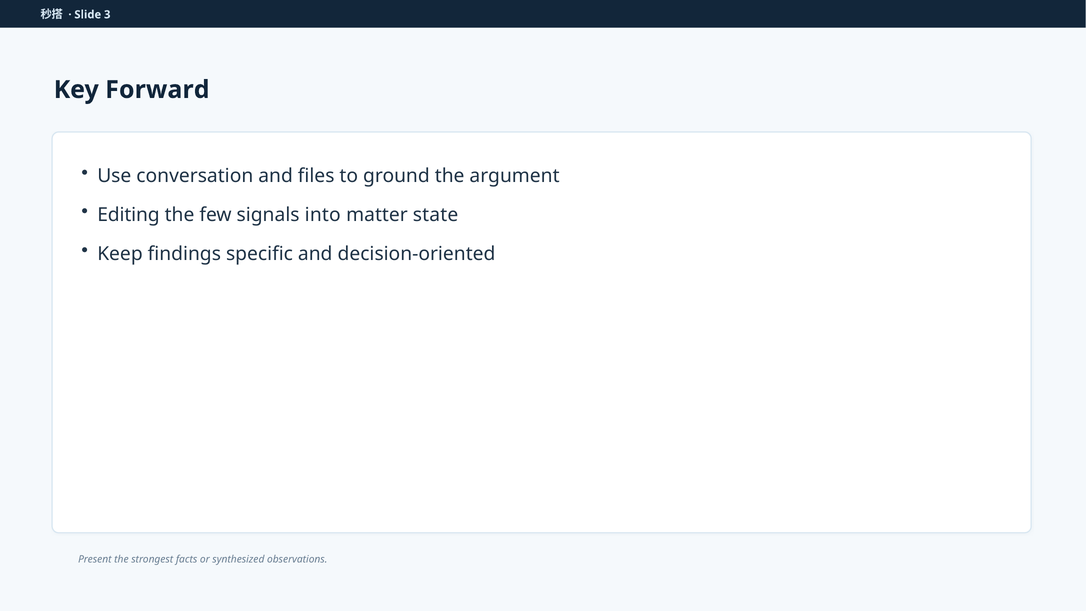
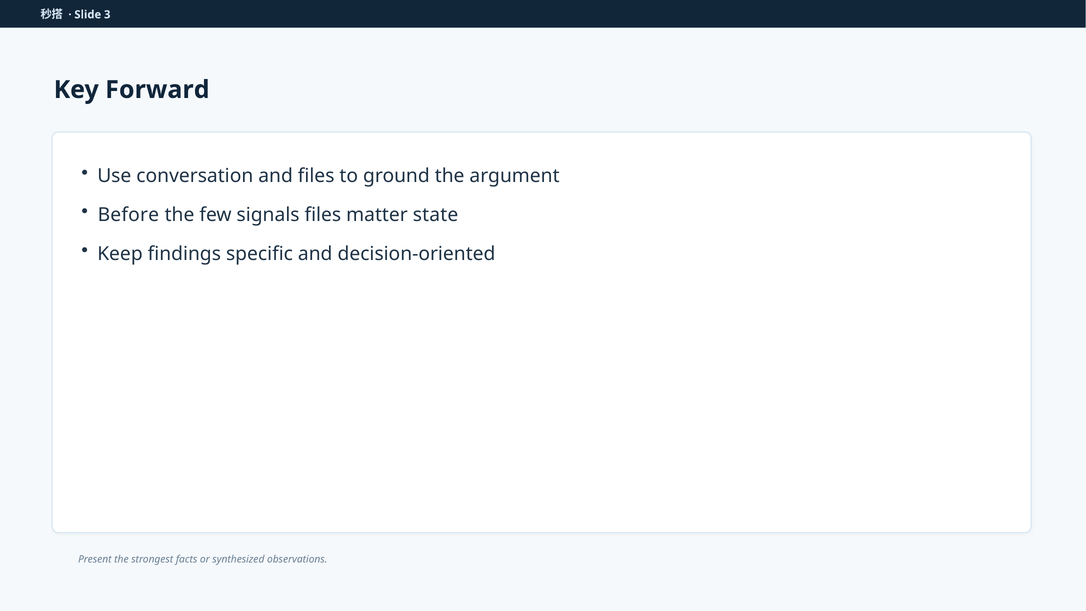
Editing: Editing -> Before
signals into: into -> files
